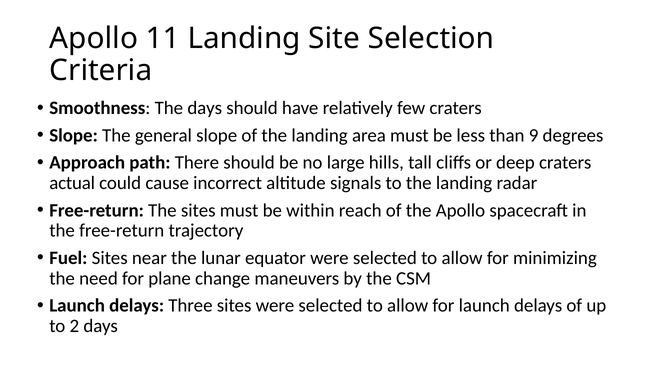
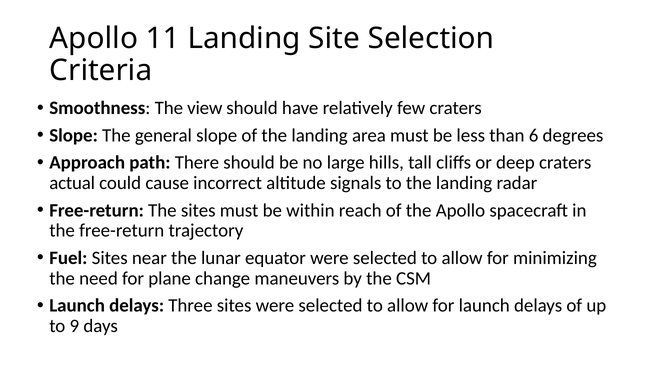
The days: days -> view
9: 9 -> 6
2: 2 -> 9
